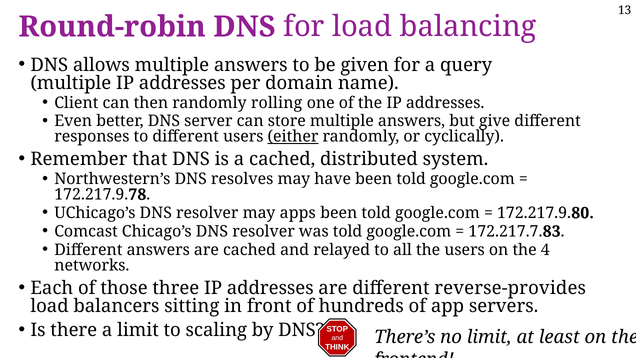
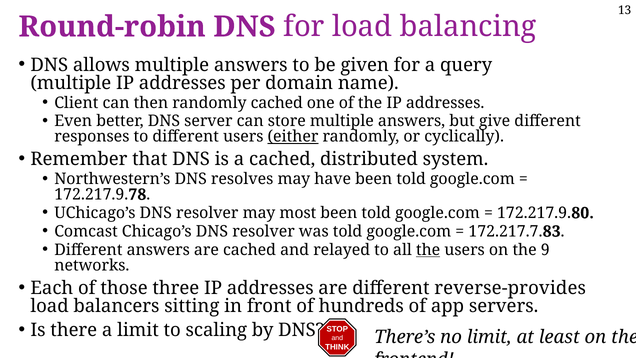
randomly rolling: rolling -> cached
apps: apps -> most
the at (428, 250) underline: none -> present
4: 4 -> 9
